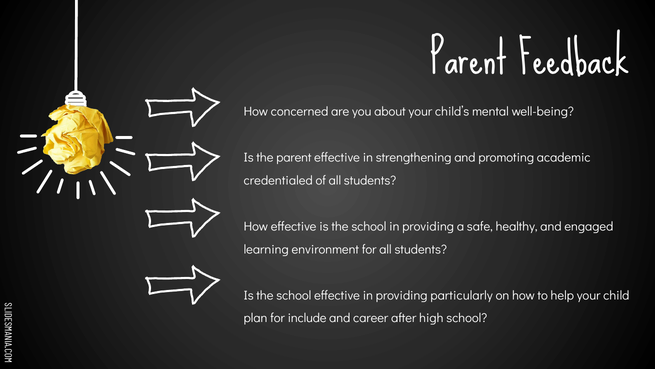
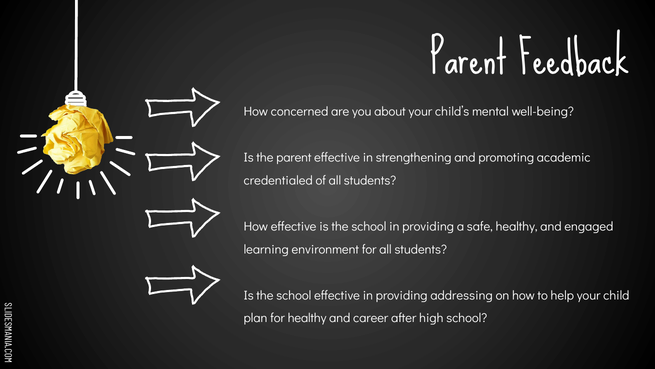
particularly: particularly -> addressing
for include: include -> healthy
